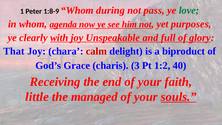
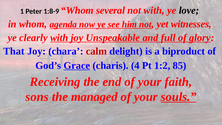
during: during -> several
not pass: pass -> with
love colour: green -> black
purposes: purposes -> witnesses
Grace underline: none -> present
3: 3 -> 4
40: 40 -> 85
little: little -> sons
